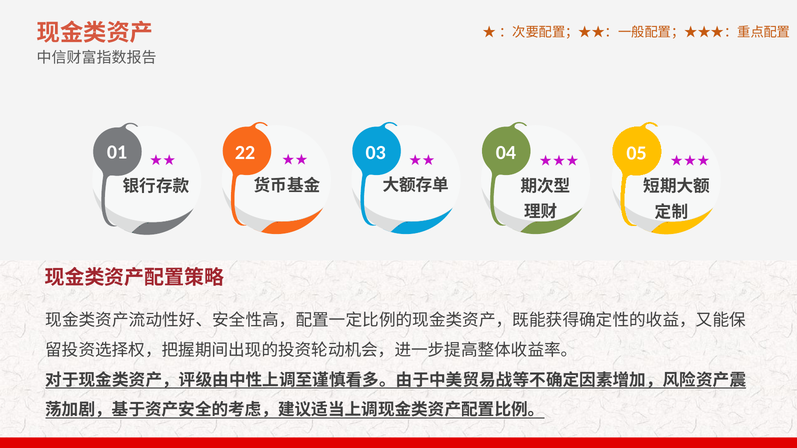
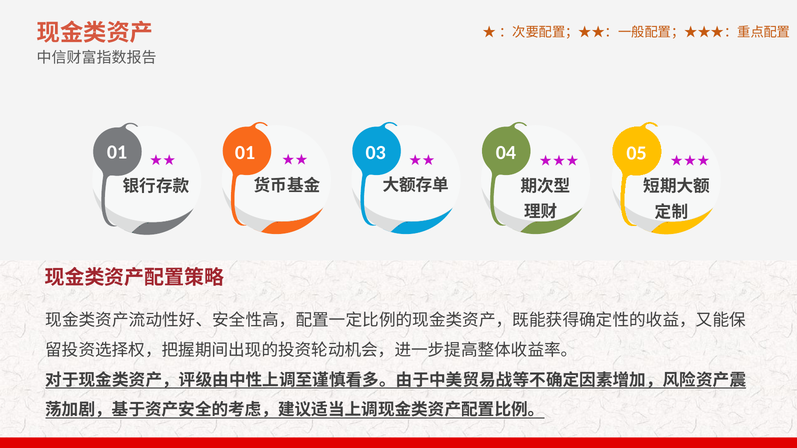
01 22: 22 -> 01
